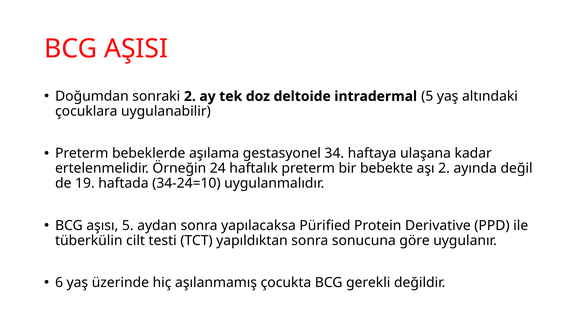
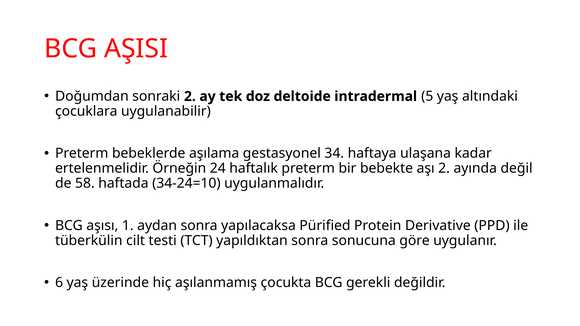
19: 19 -> 58
aşısı 5: 5 -> 1
